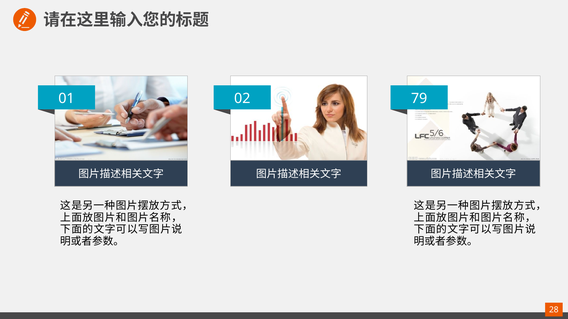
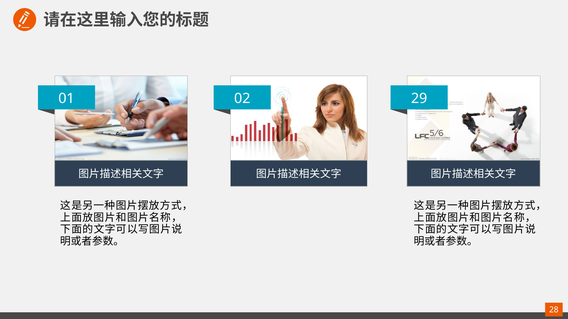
79: 79 -> 29
